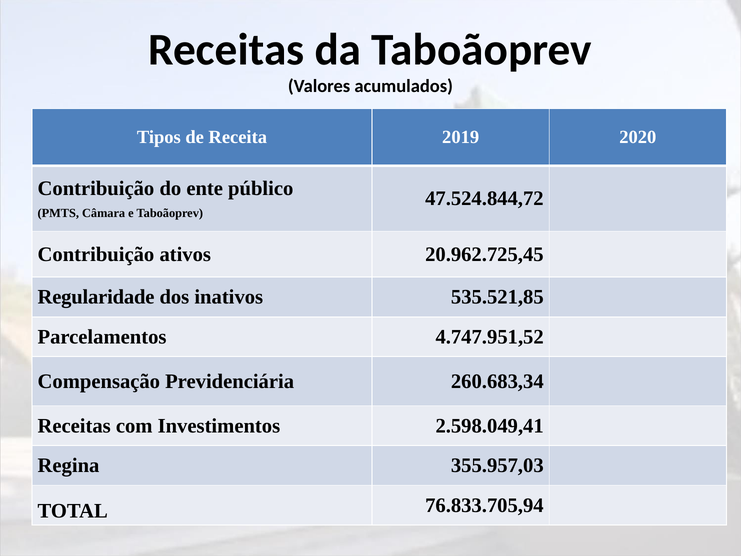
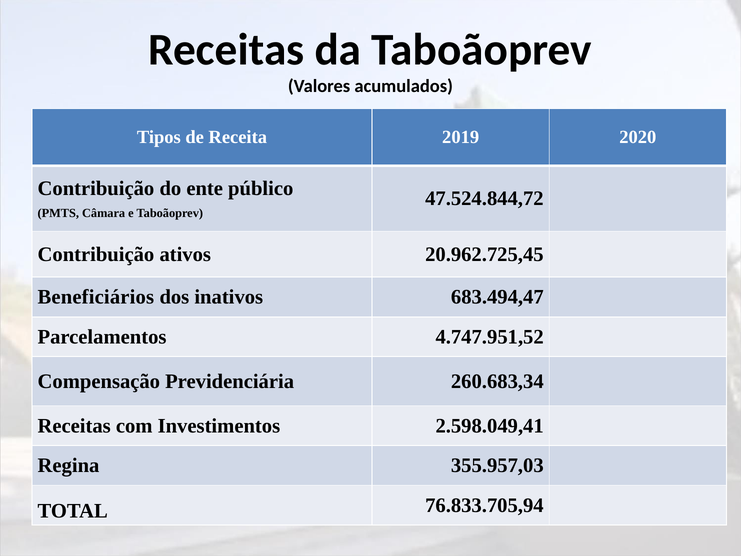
Regularidade: Regularidade -> Beneficiários
535.521,85: 535.521,85 -> 683.494,47
